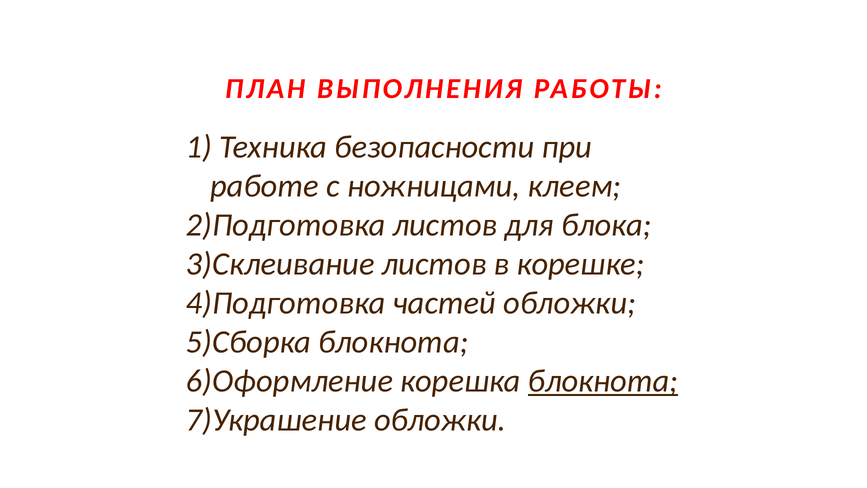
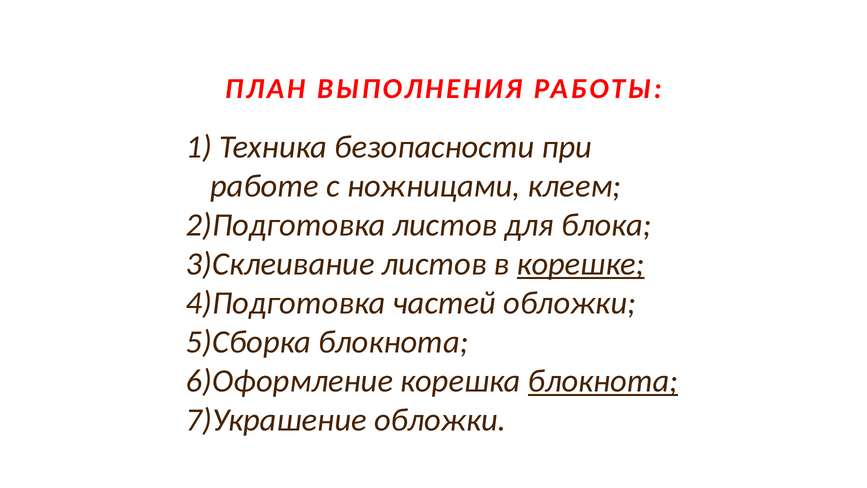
корешке underline: none -> present
